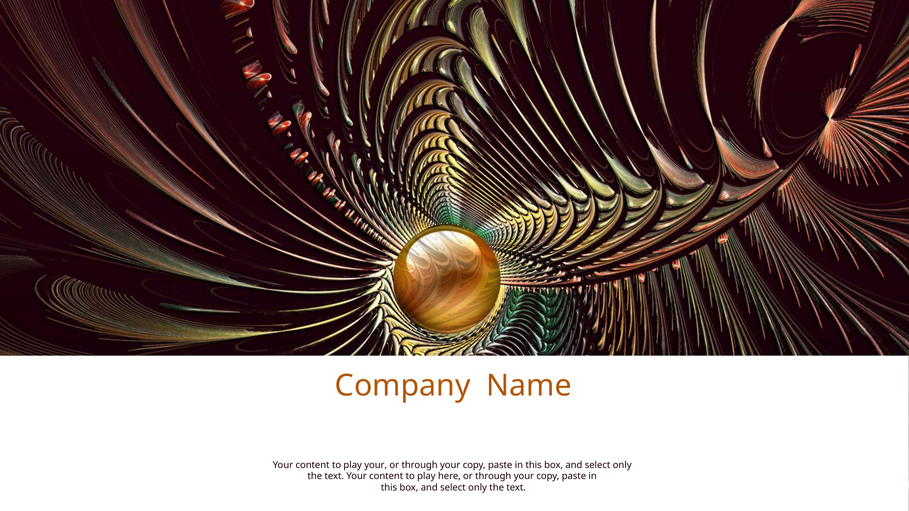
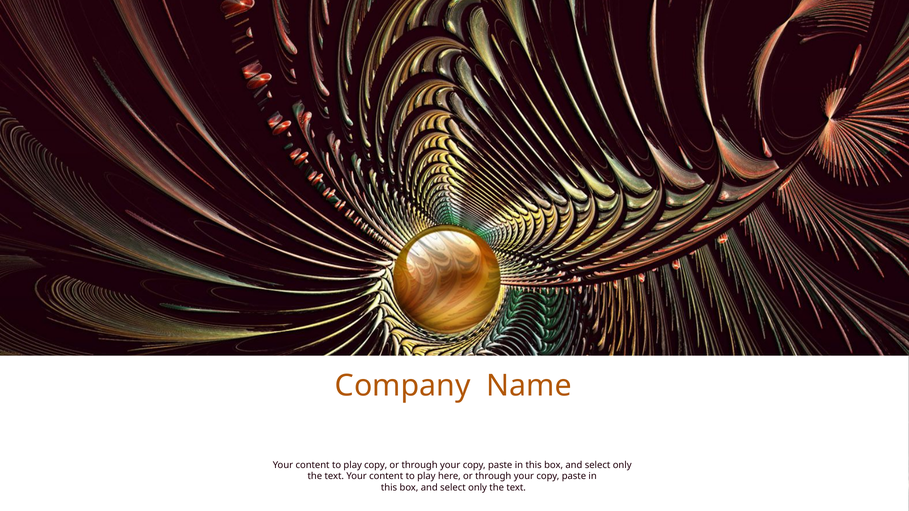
play your: your -> copy
